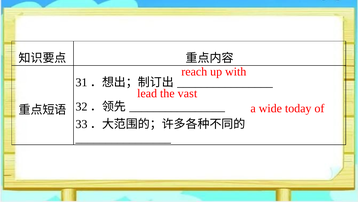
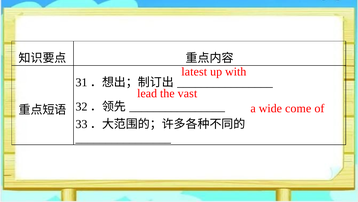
reach: reach -> latest
today: today -> come
